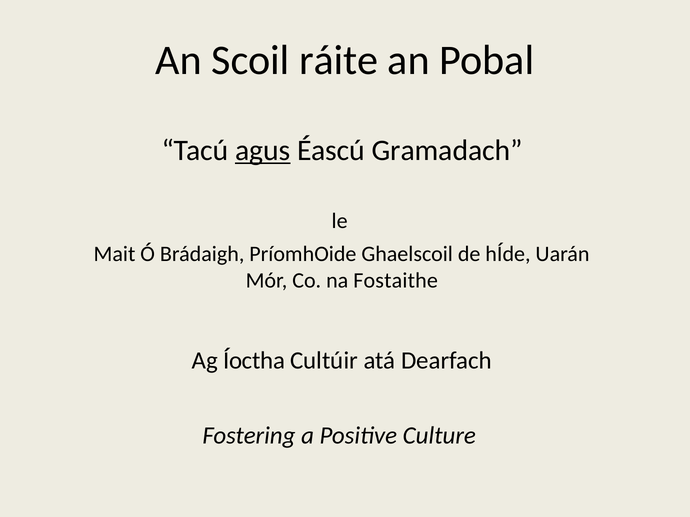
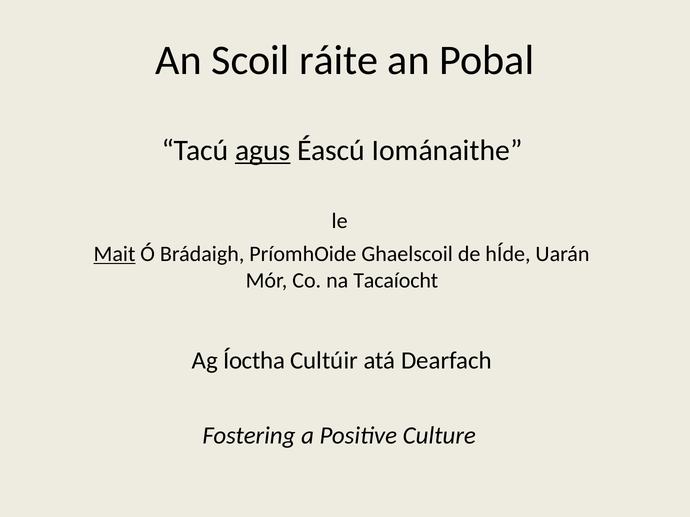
Gramadach: Gramadach -> Iománaithe
Mait underline: none -> present
Fostaithe: Fostaithe -> Tacaíocht
